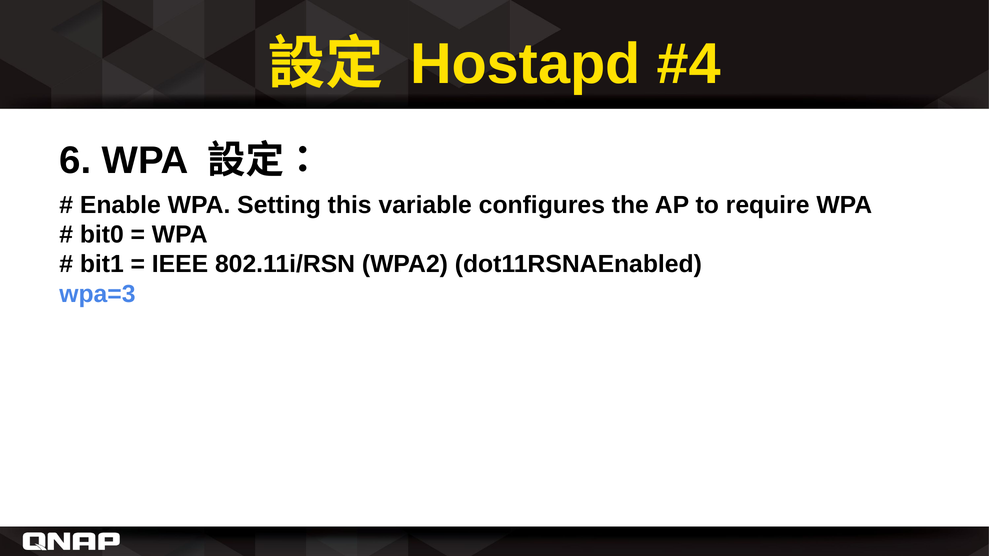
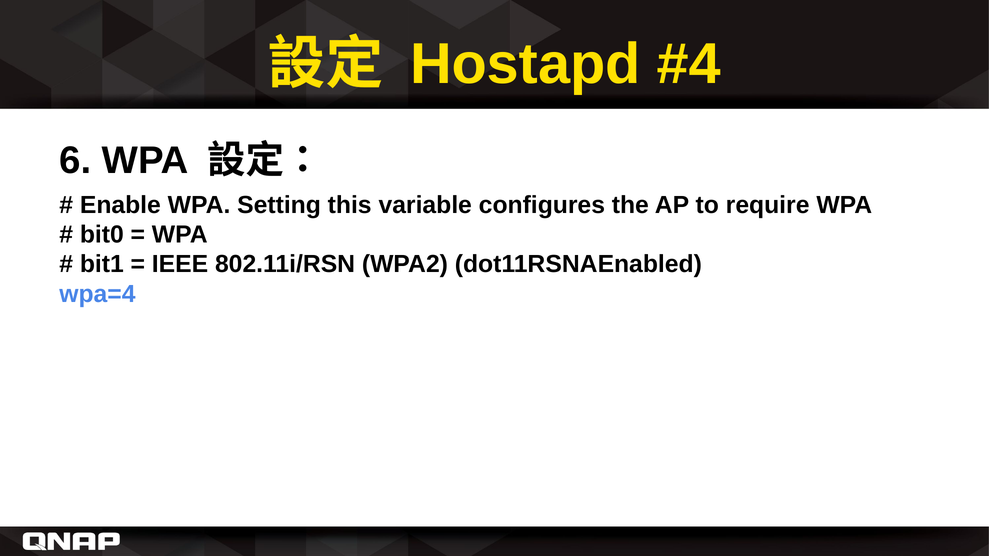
wpa=3: wpa=3 -> wpa=4
